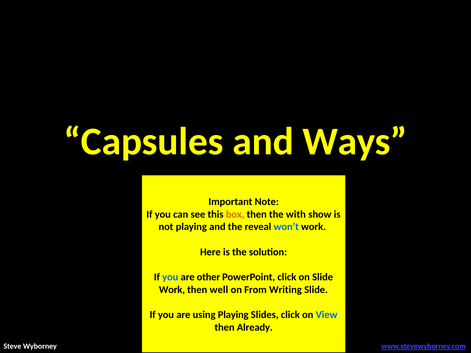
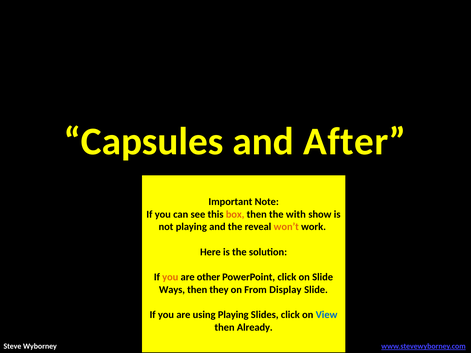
Ways: Ways -> After
won’t colour: blue -> orange
you at (170, 277) colour: blue -> orange
Work at (172, 290): Work -> Ways
well: well -> they
Writing: Writing -> Display
